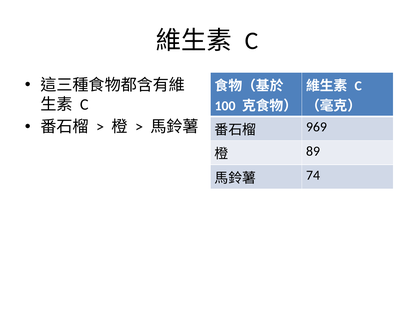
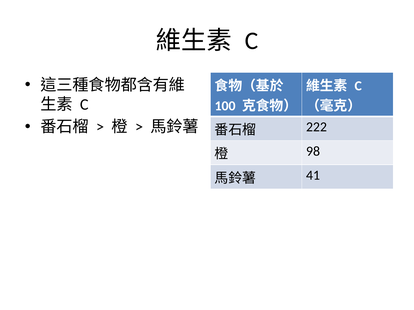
969: 969 -> 222
89: 89 -> 98
74: 74 -> 41
